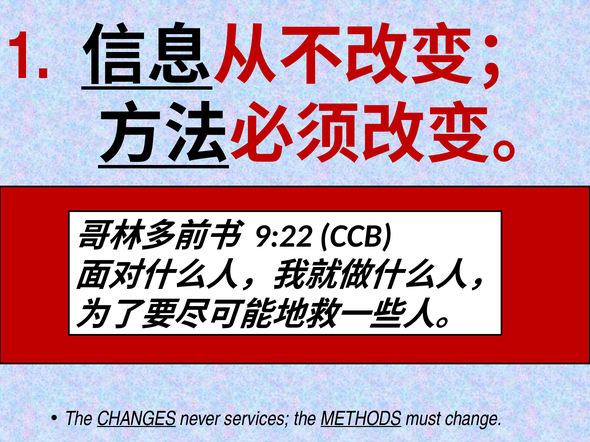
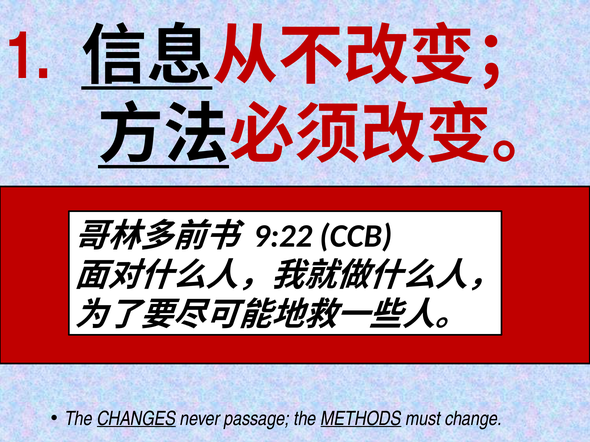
services: services -> passage
